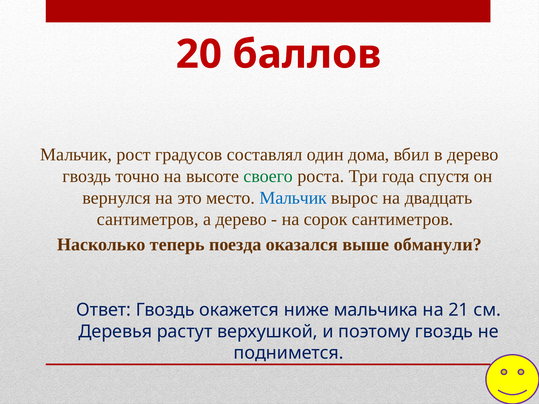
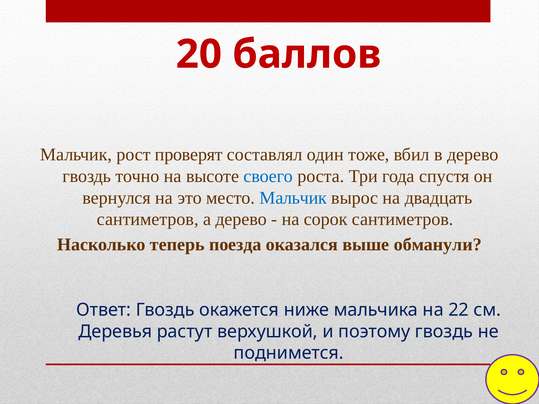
градусов: градусов -> проверят
дома: дома -> тоже
своего colour: green -> blue
21: 21 -> 22
